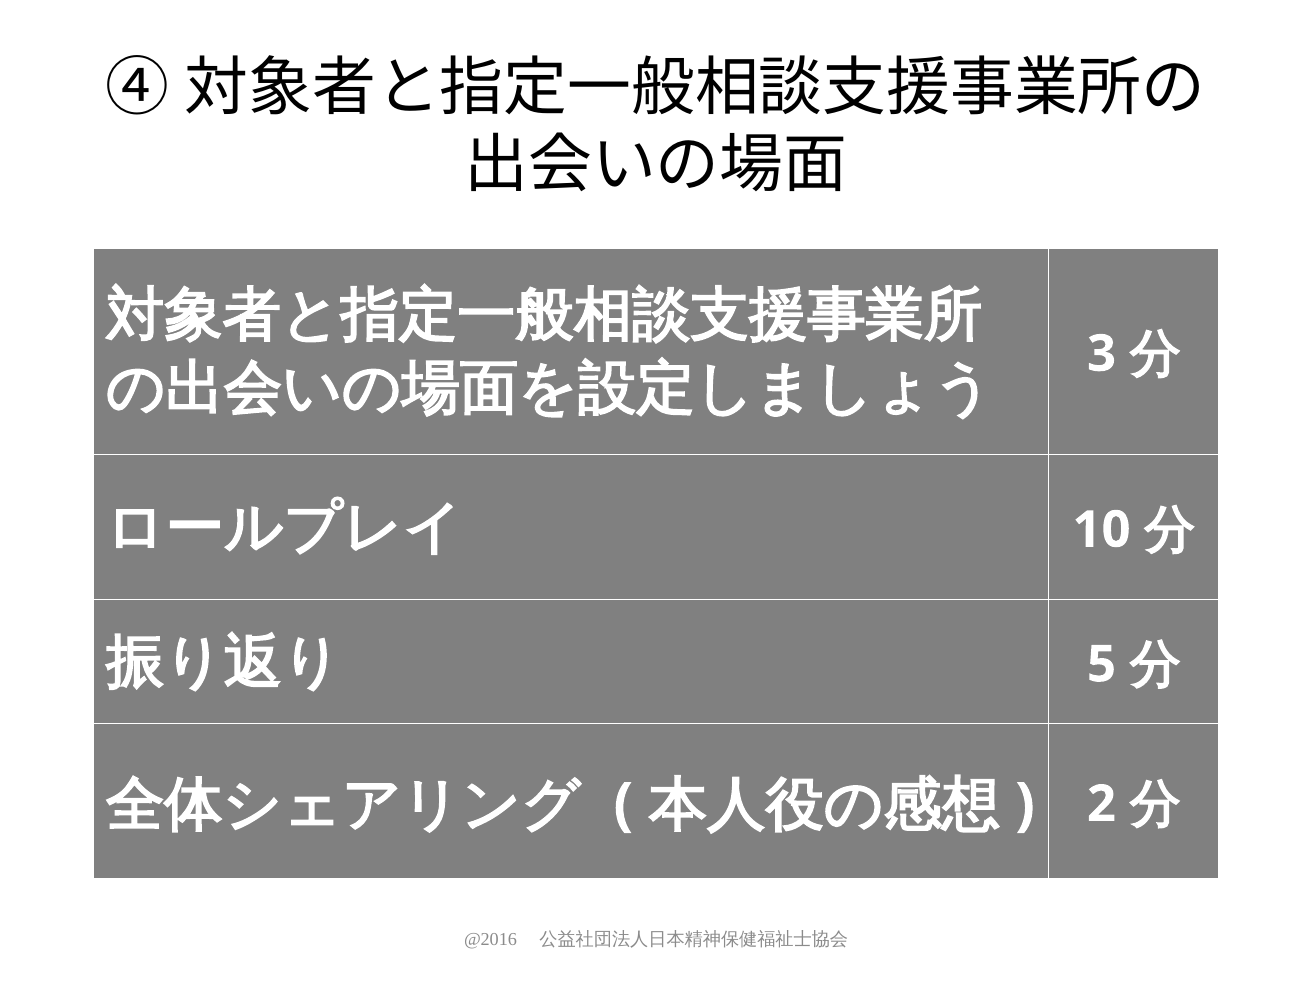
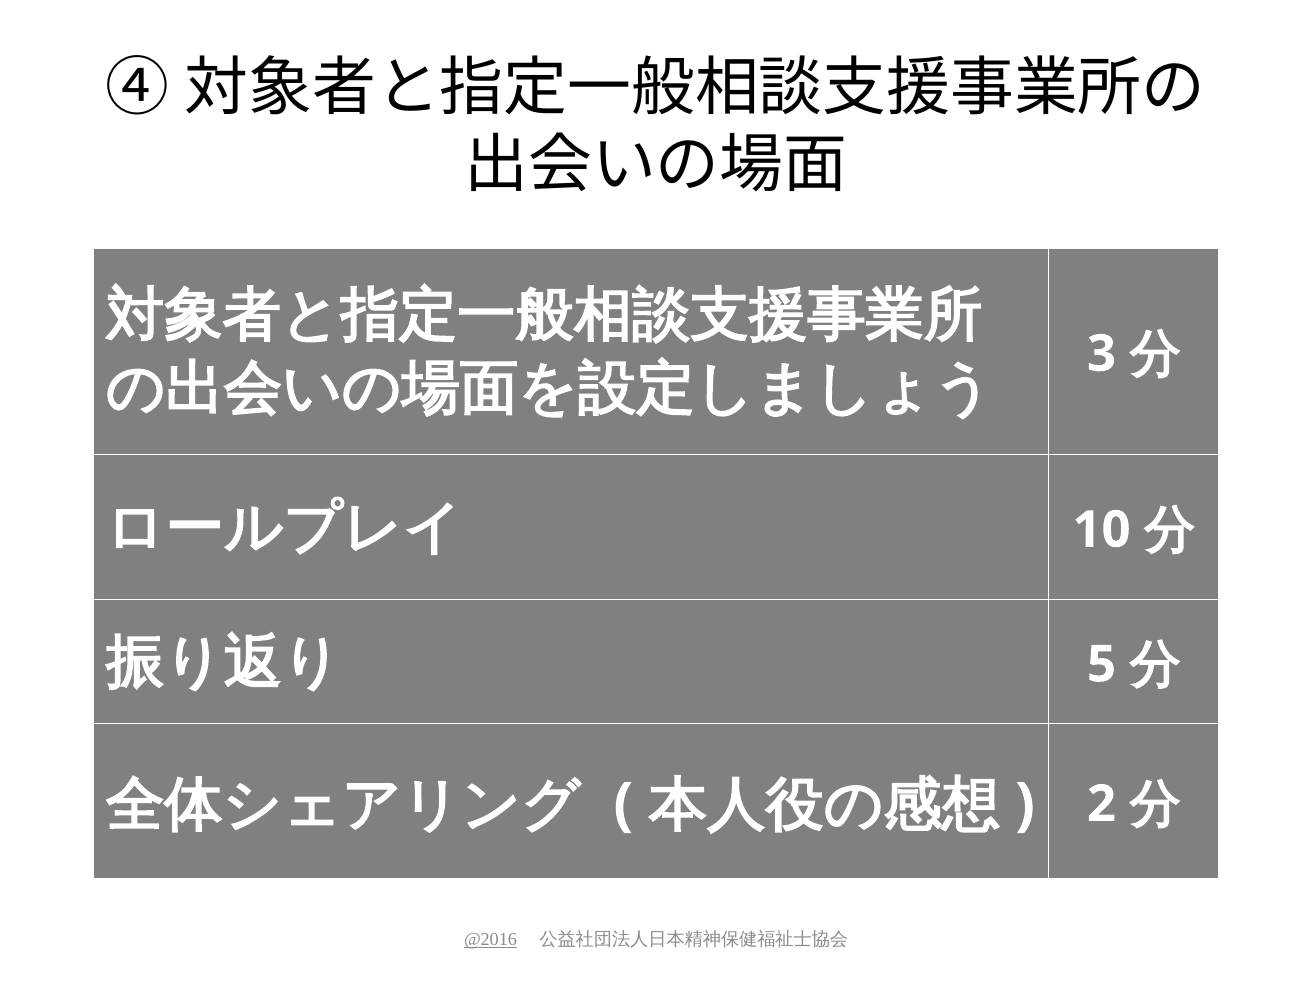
@2016 underline: none -> present
